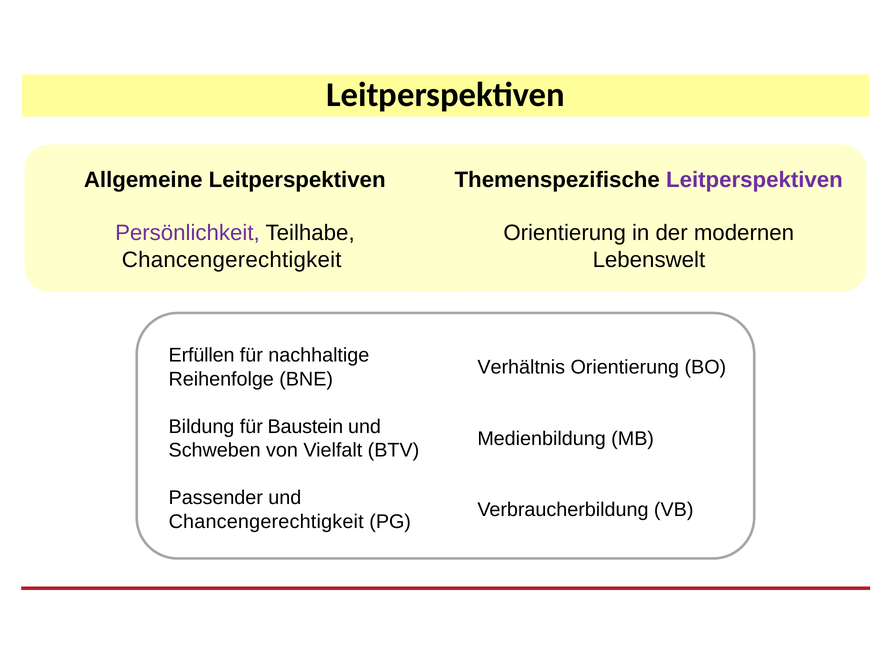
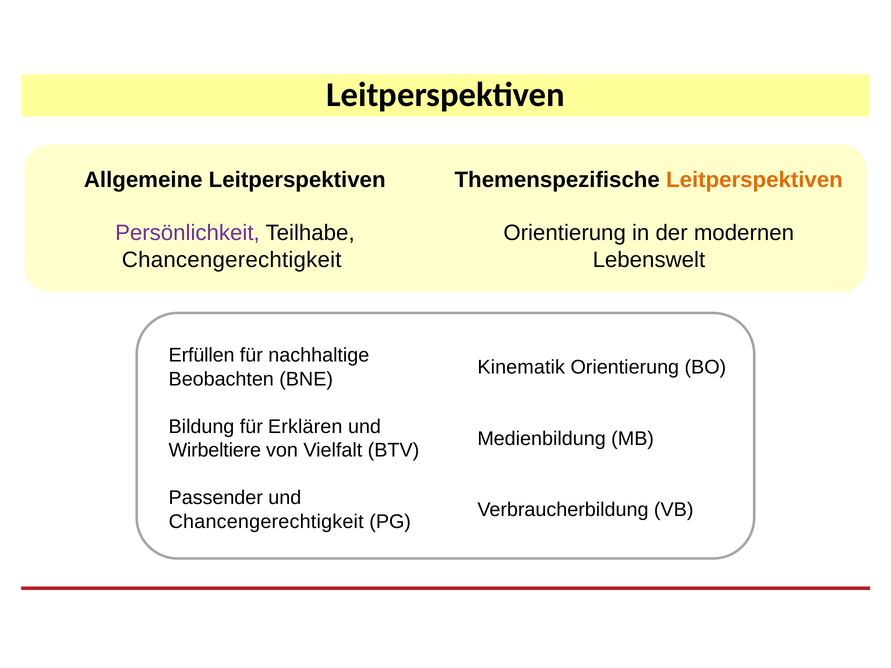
Leitperspektiven at (754, 180) colour: purple -> orange
Verhältnis: Verhältnis -> Kinematik
Reihenfolge: Reihenfolge -> Beobachten
Baustein: Baustein -> Erklären
Schweben: Schweben -> Wirbeltiere
